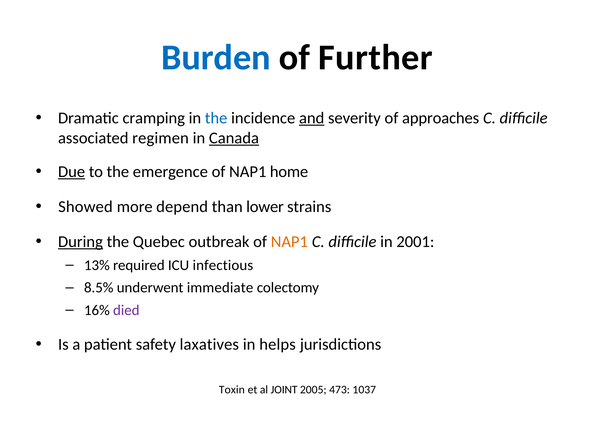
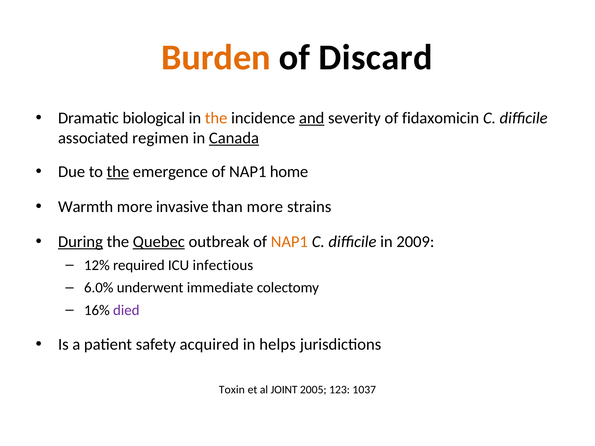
Burden colour: blue -> orange
Further: Further -> Discard
cramping: cramping -> biological
the at (216, 118) colour: blue -> orange
approaches: approaches -> fidaxomicin
Due underline: present -> none
the at (118, 172) underline: none -> present
Showed: Showed -> Warmth
depend: depend -> invasive
than lower: lower -> more
Quebec underline: none -> present
2001: 2001 -> 2009
13%: 13% -> 12%
8.5%: 8.5% -> 6.0%
laxatives: laxatives -> acquired
473: 473 -> 123
